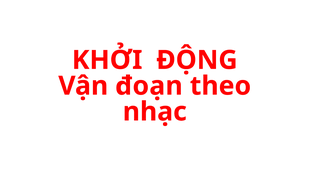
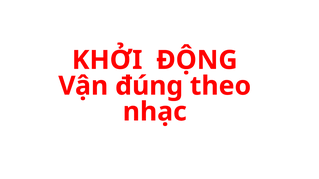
đoạn: đoạn -> đúng
